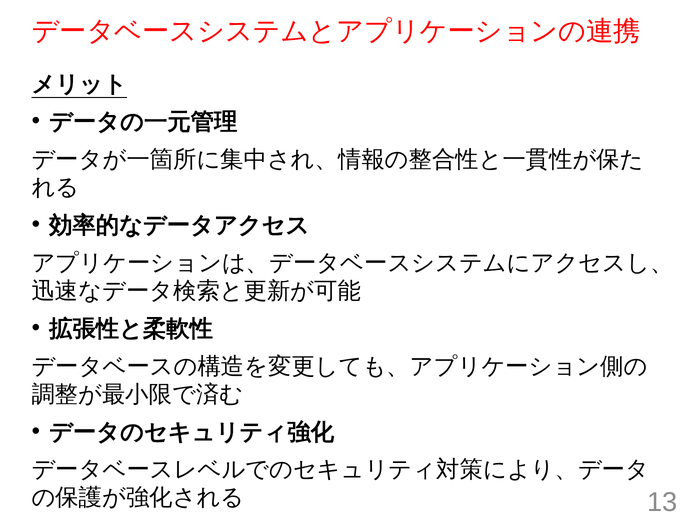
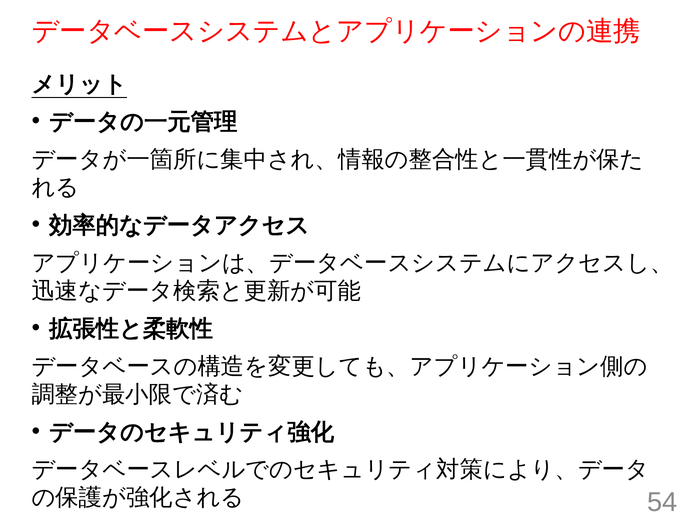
13: 13 -> 54
